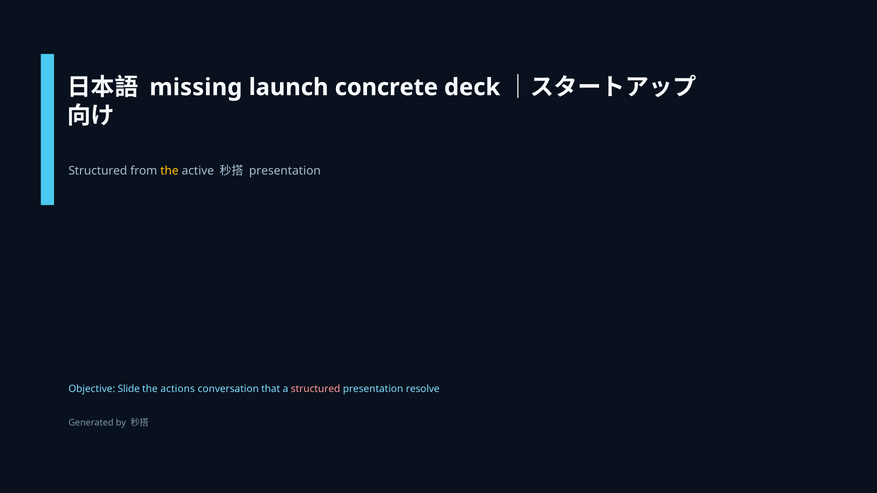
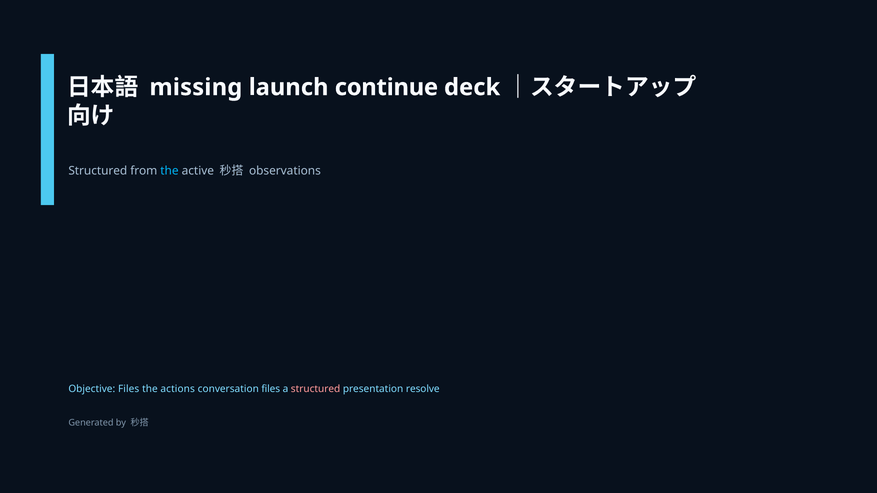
concrete: concrete -> continue
the at (169, 171) colour: yellow -> light blue
presentation at (285, 171): presentation -> observations
Objective Slide: Slide -> Files
conversation that: that -> files
